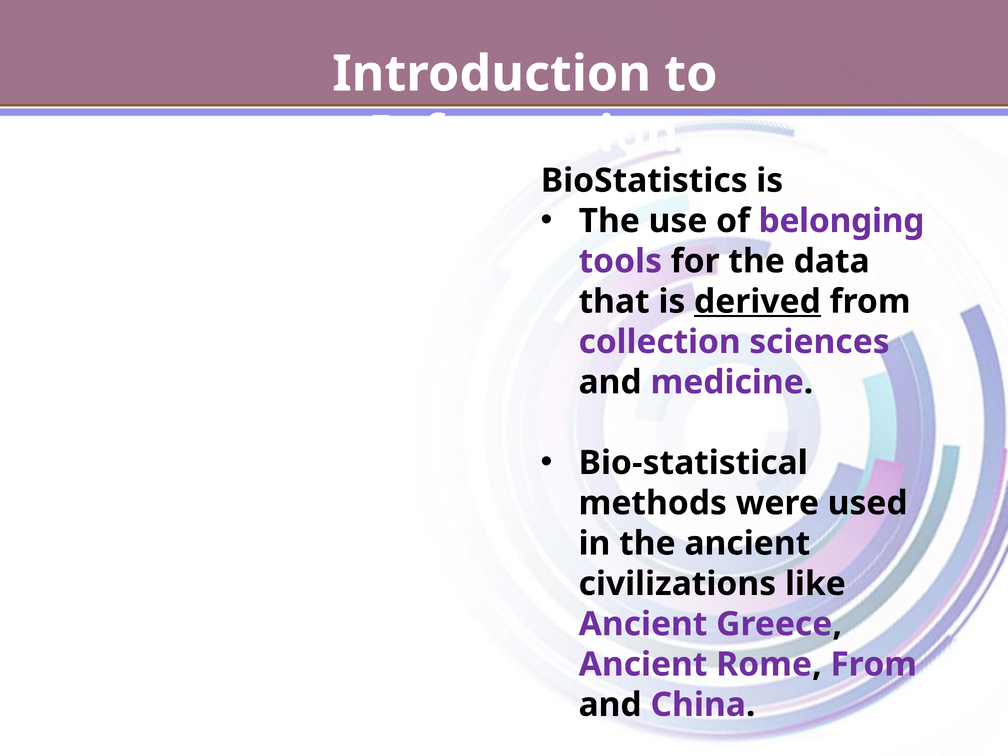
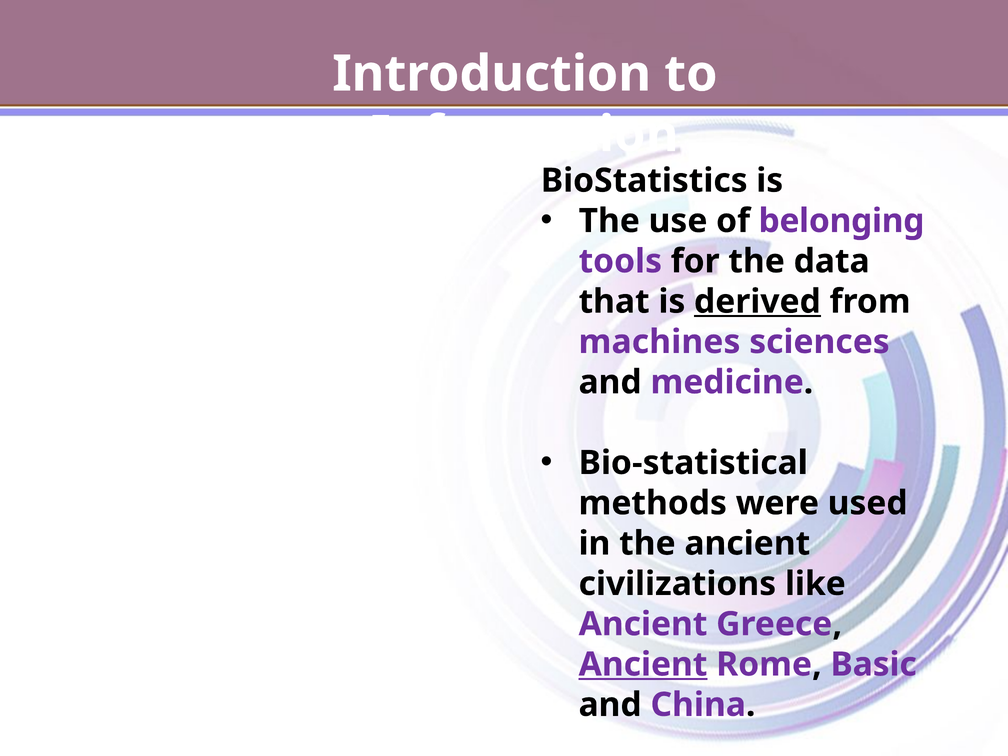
collection: collection -> machines
Ancient at (643, 664) underline: none -> present
Rome From: From -> Basic
